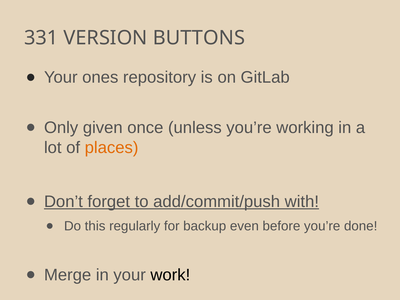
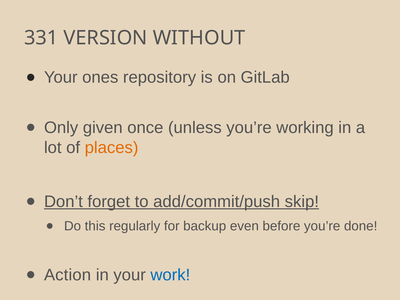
BUTTONS: BUTTONS -> WITHOUT
with: with -> skip
Merge: Merge -> Action
work colour: black -> blue
